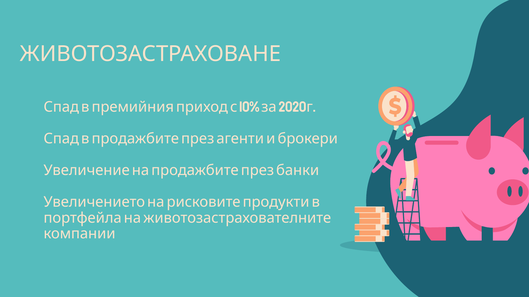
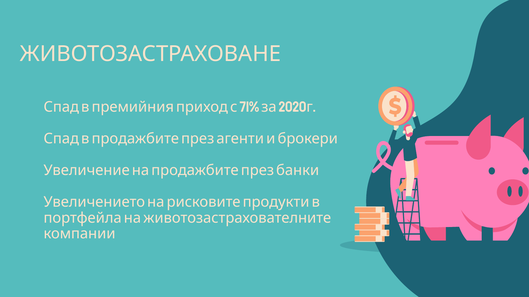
10%: 10% -> 71%
